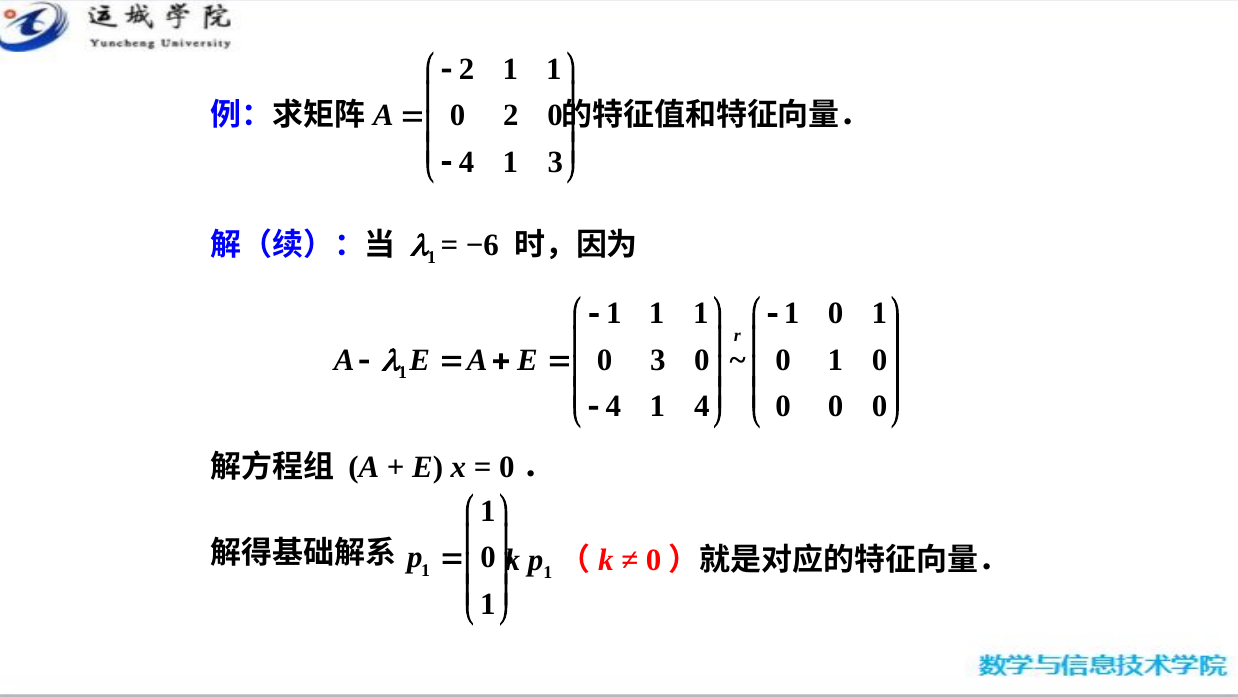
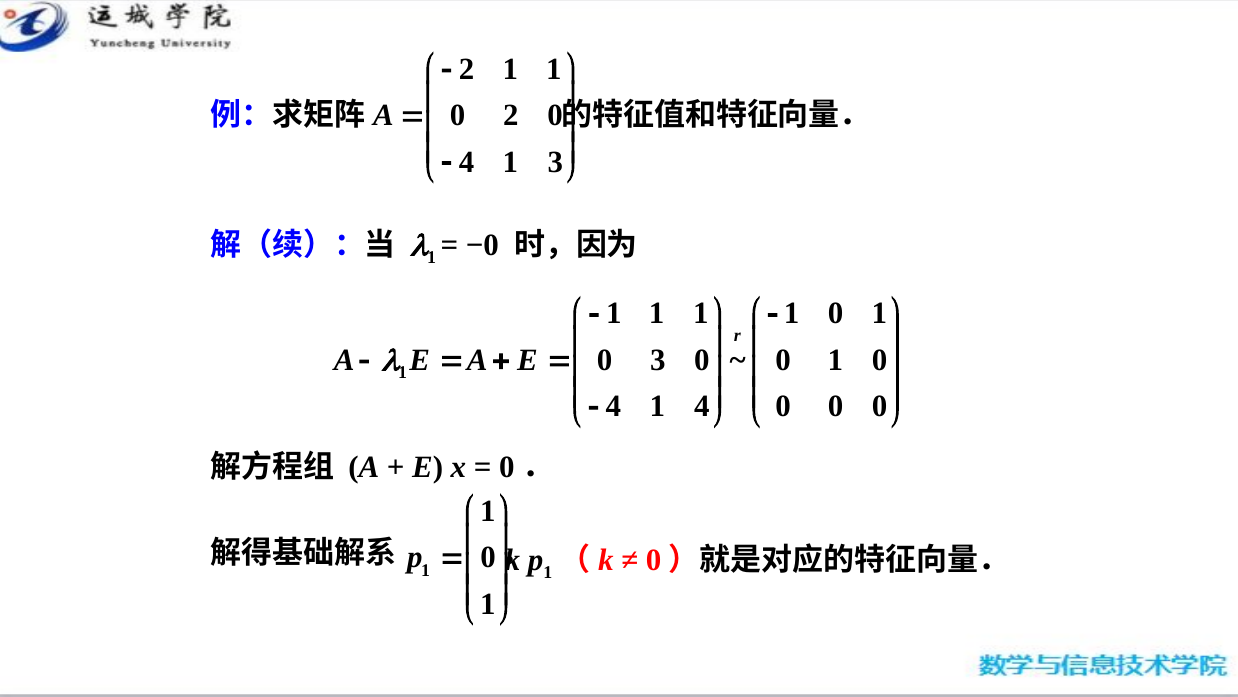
−6: −6 -> −0
